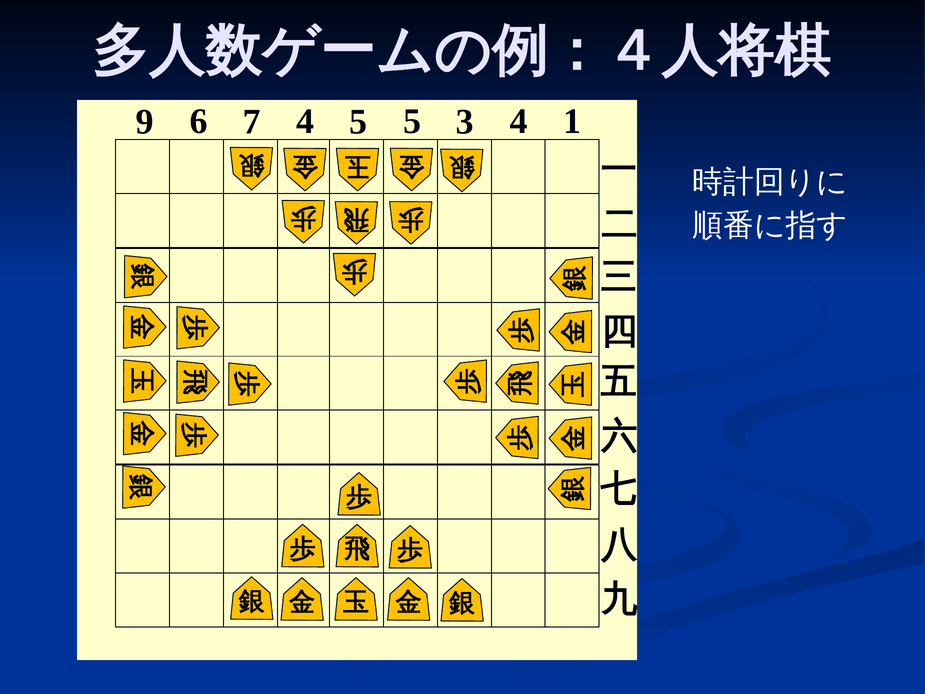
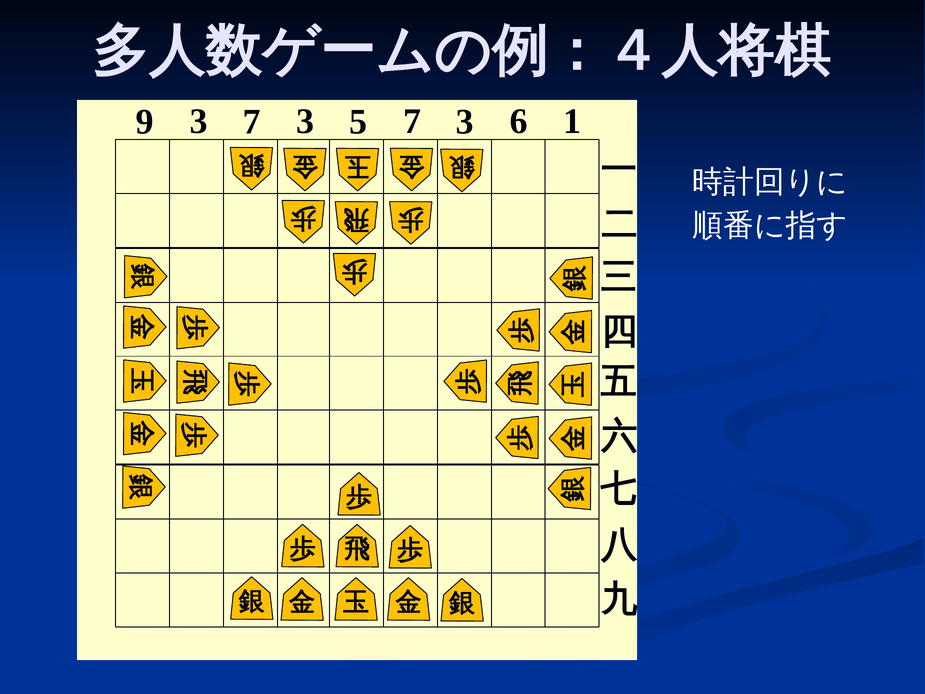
9 6: 6 -> 3
4 at (305, 121): 4 -> 3
5 5: 5 -> 7
3 4: 4 -> 6
